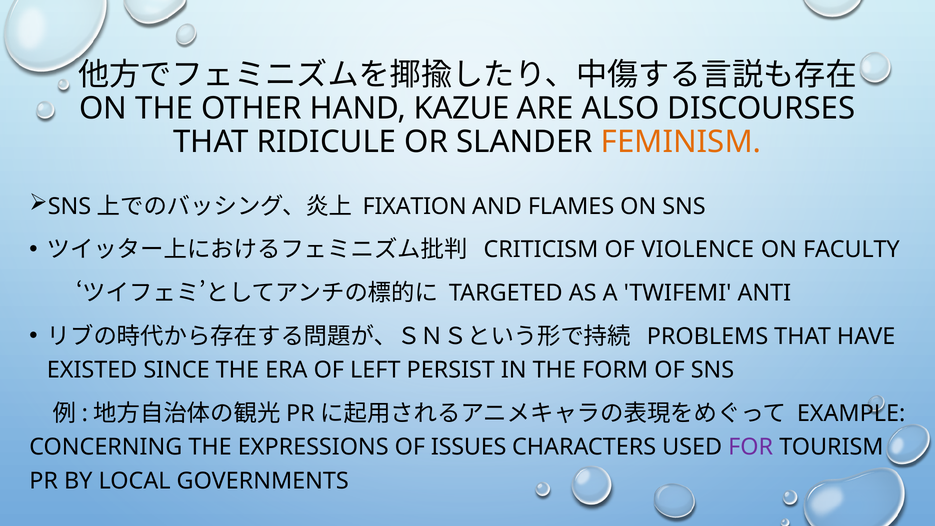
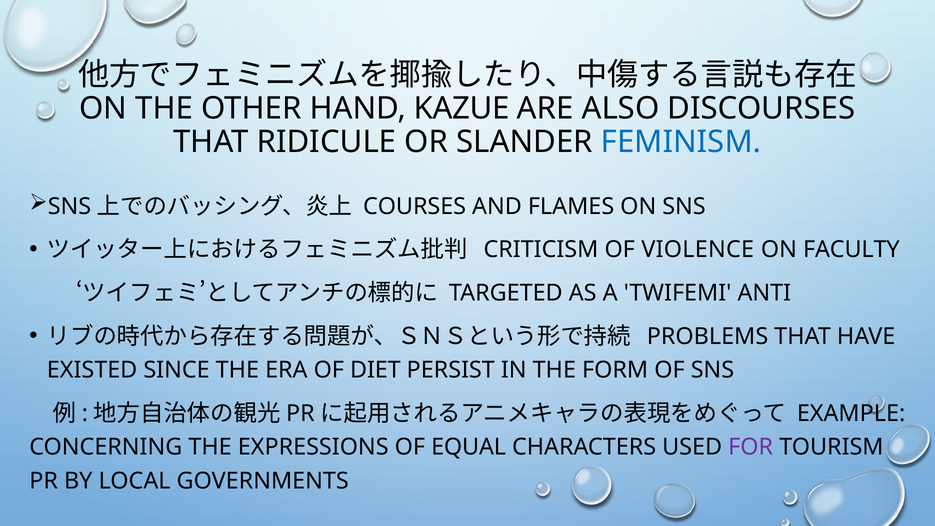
FEMINISM colour: orange -> blue
FIXATION: FIXATION -> COURSES
LEFT: LEFT -> DIET
ISSUES: ISSUES -> EQUAL
